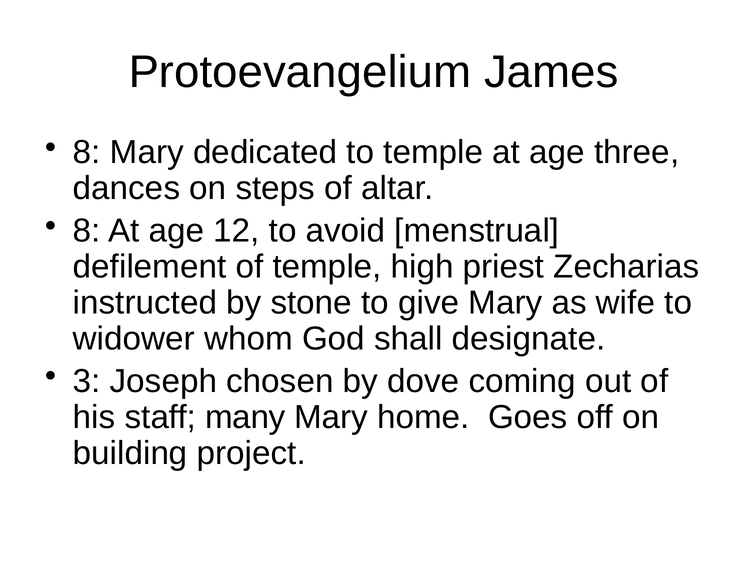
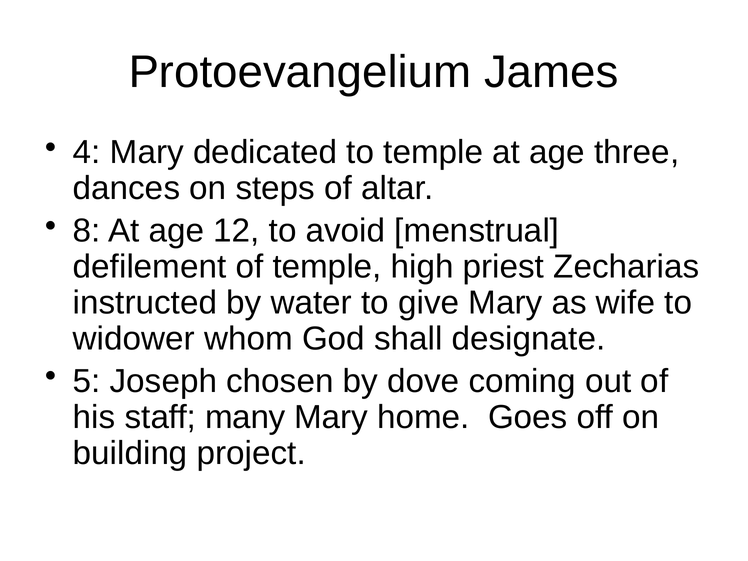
8 at (87, 152): 8 -> 4
stone: stone -> water
3: 3 -> 5
